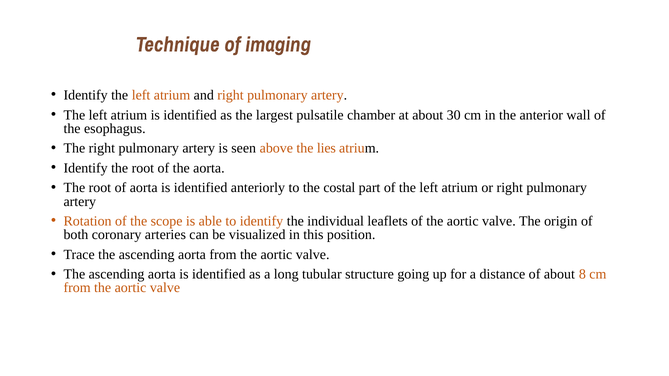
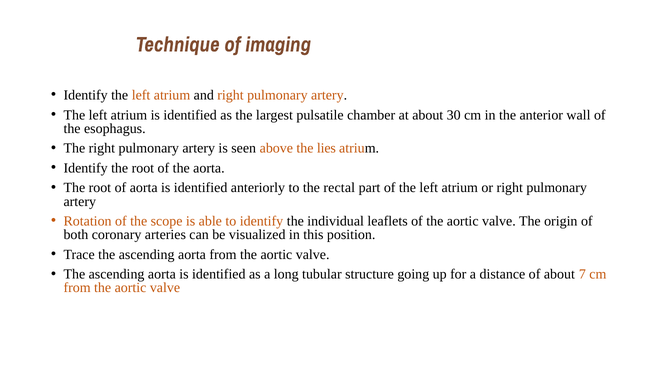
costal: costal -> rectal
8: 8 -> 7
